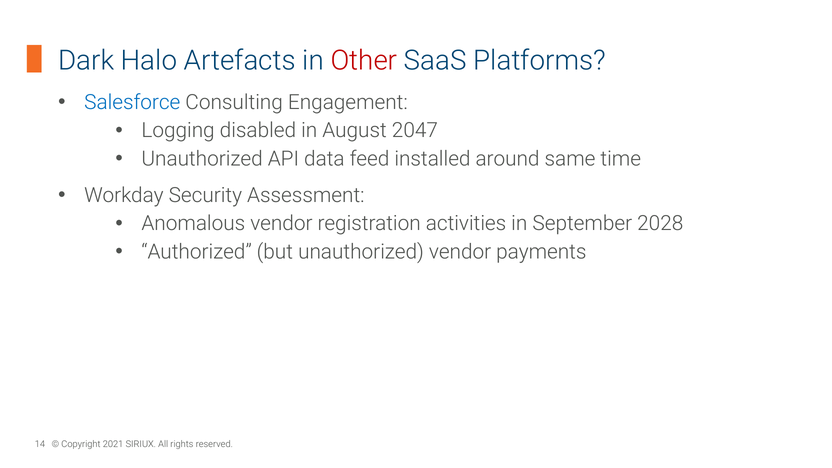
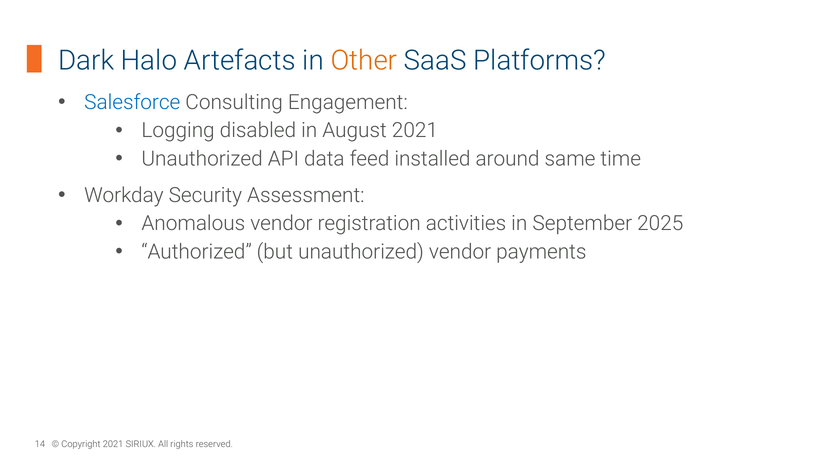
Other colour: red -> orange
August 2047: 2047 -> 2021
2028: 2028 -> 2025
